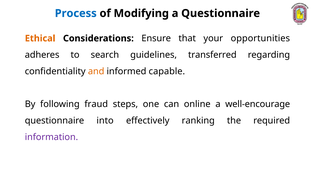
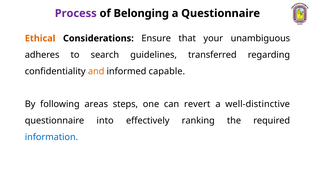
Process colour: blue -> purple
Modifying: Modifying -> Belonging
opportunities: opportunities -> unambiguous
fraud: fraud -> areas
online: online -> revert
well-encourage: well-encourage -> well-distinctive
information colour: purple -> blue
